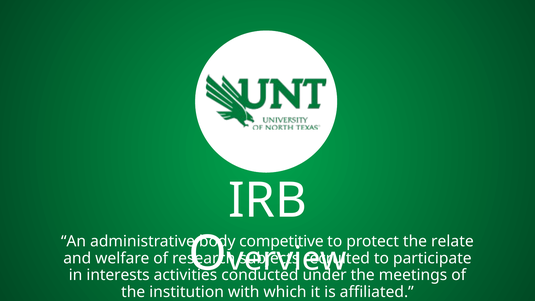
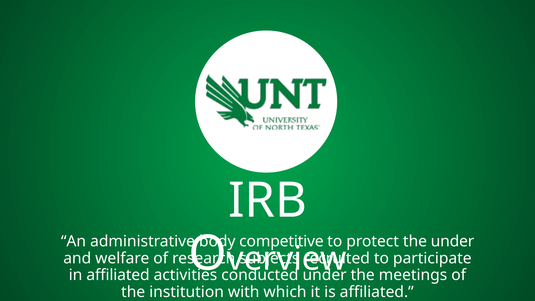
the relate: relate -> under
in interests: interests -> affiliated
